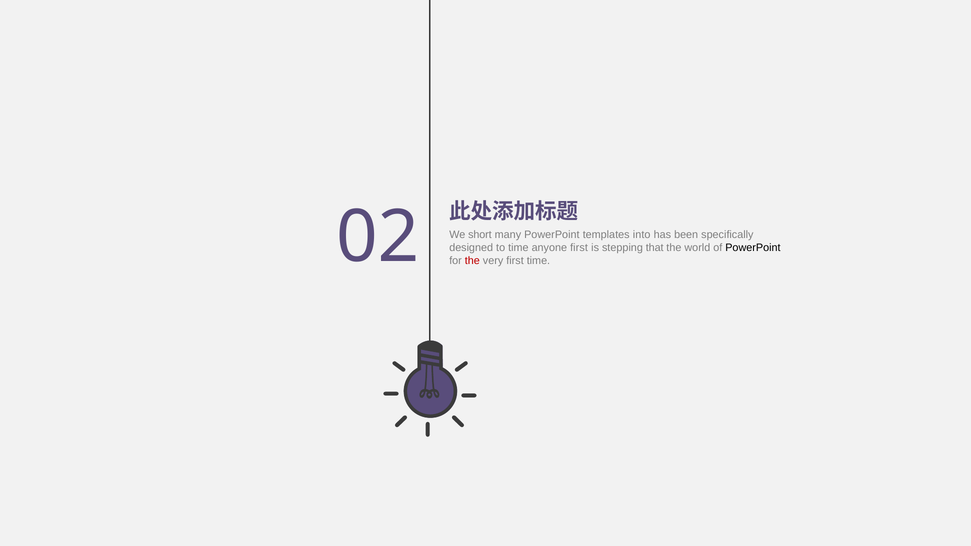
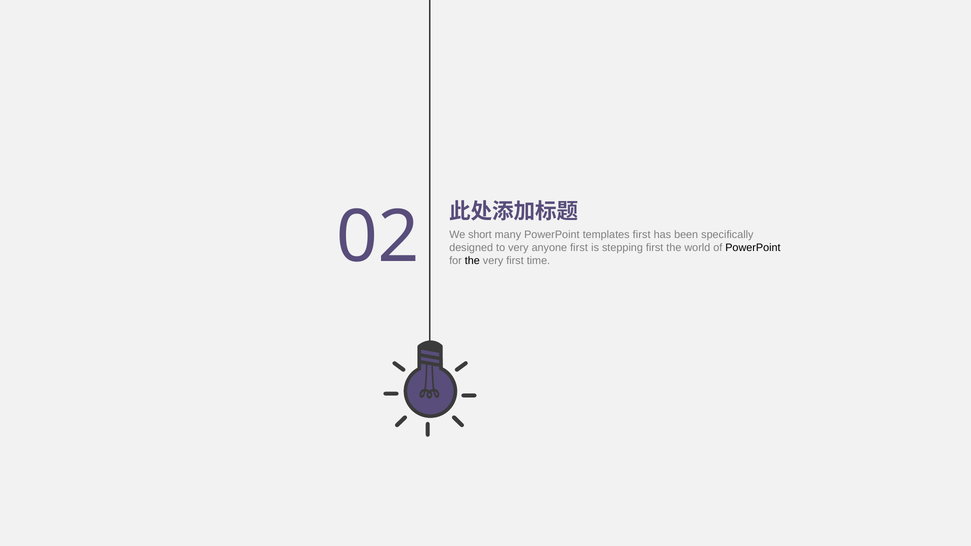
templates into: into -> first
to time: time -> very
stepping that: that -> first
the at (472, 261) colour: red -> black
